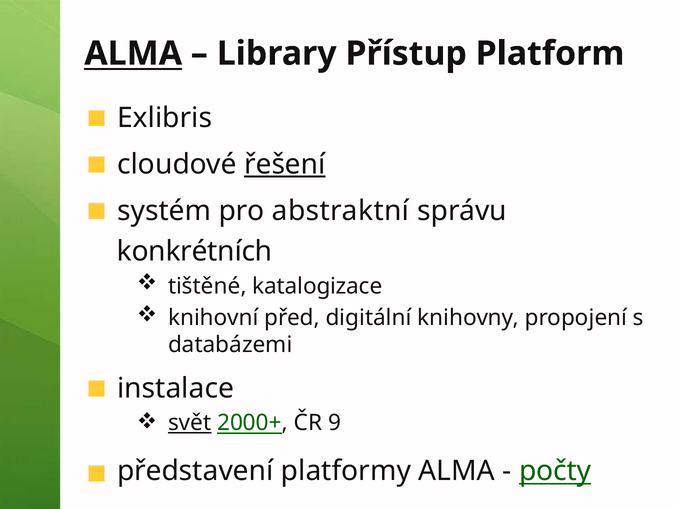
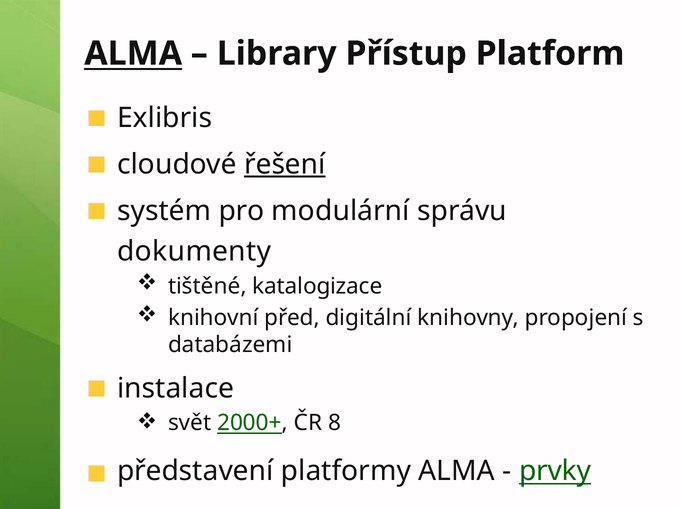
abstraktní: abstraktní -> modulární
konkrétních: konkrétních -> dokumenty
svět underline: present -> none
9: 9 -> 8
počty: počty -> prvky
